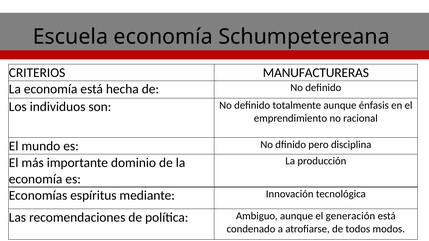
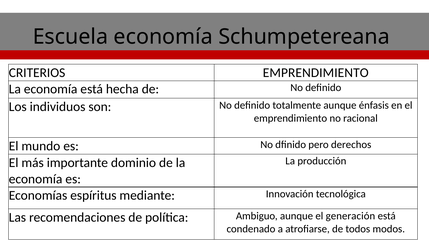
CRITERIOS MANUFACTURERAS: MANUFACTURERAS -> EMPRENDIMIENTO
disciplina: disciplina -> derechos
